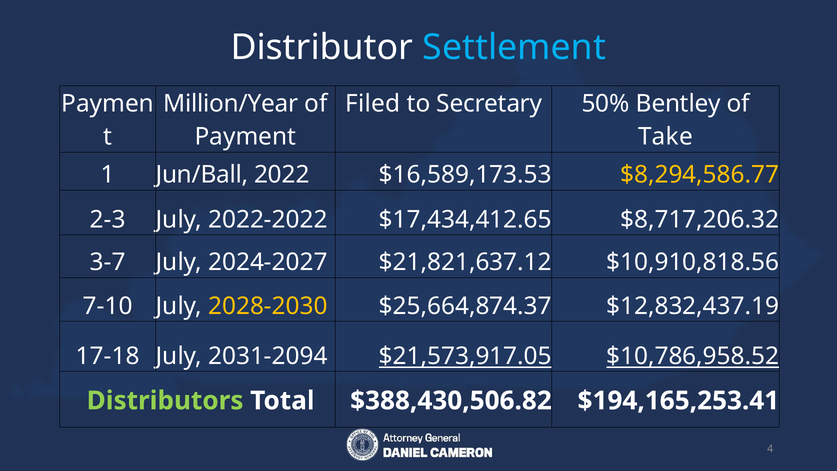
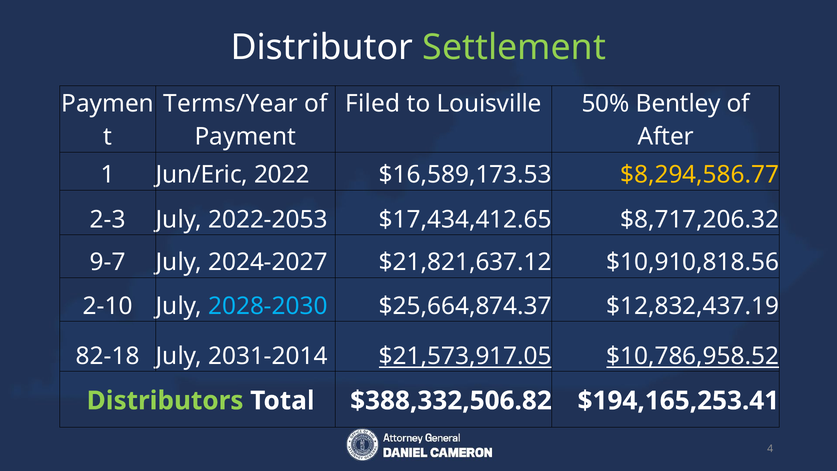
Settlement colour: light blue -> light green
Million/Year: Million/Year -> Terms/Year
Secretary: Secretary -> Louisville
Take: Take -> After
Jun/Ball: Jun/Ball -> Jun/Eric
2022-2022: 2022-2022 -> 2022-2053
3-7: 3-7 -> 9-7
7-10: 7-10 -> 2-10
2028-2030 colour: yellow -> light blue
17-18: 17-18 -> 82-18
2031-2094: 2031-2094 -> 2031-2014
$388,430,506.82: $388,430,506.82 -> $388,332,506.82
